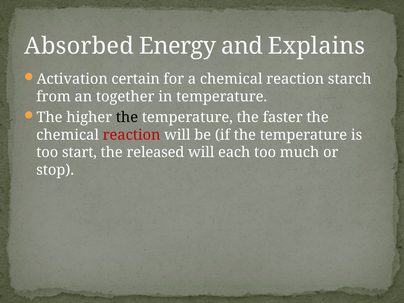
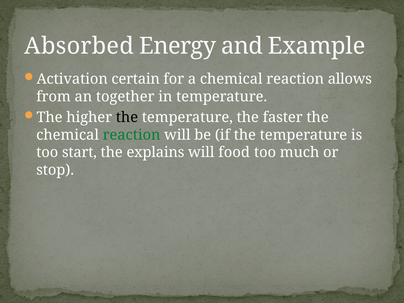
Explains: Explains -> Example
starch: starch -> allows
reaction at (132, 135) colour: red -> green
released: released -> explains
each: each -> food
